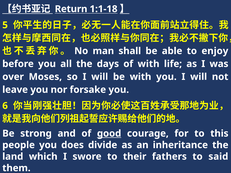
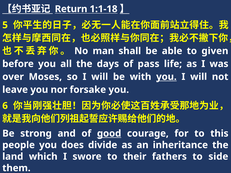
enjoy: enjoy -> given
of with: with -> pass
you at (166, 77) underline: none -> present
said: said -> side
